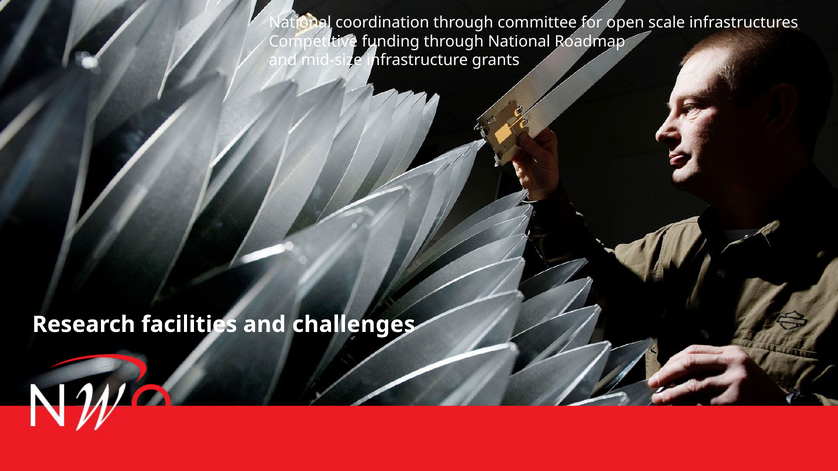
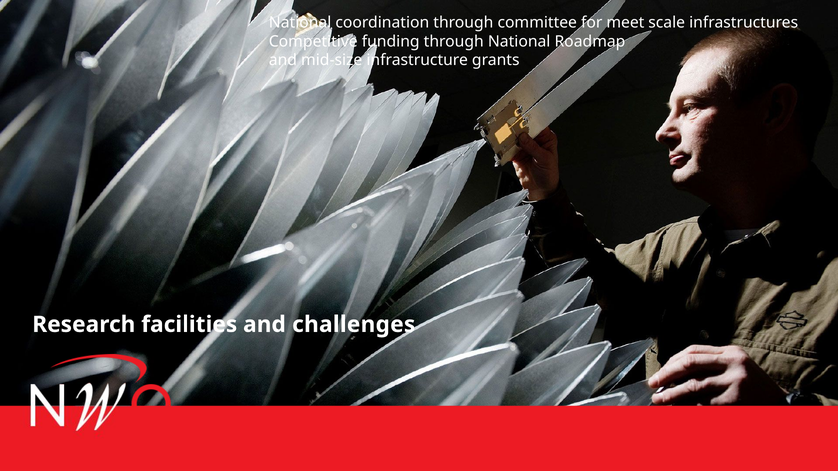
open: open -> meet
